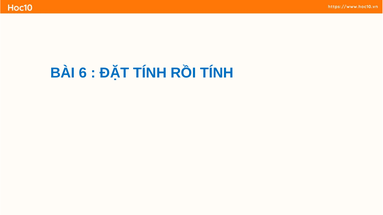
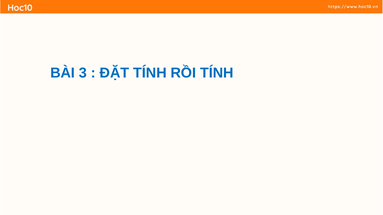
6: 6 -> 3
